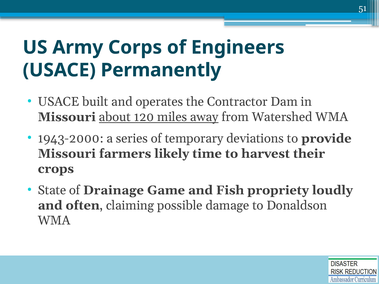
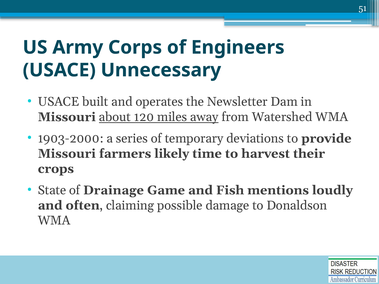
Permanently: Permanently -> Unnecessary
Contractor: Contractor -> Newsletter
1943-2000: 1943-2000 -> 1903-2000
propriety: propriety -> mentions
